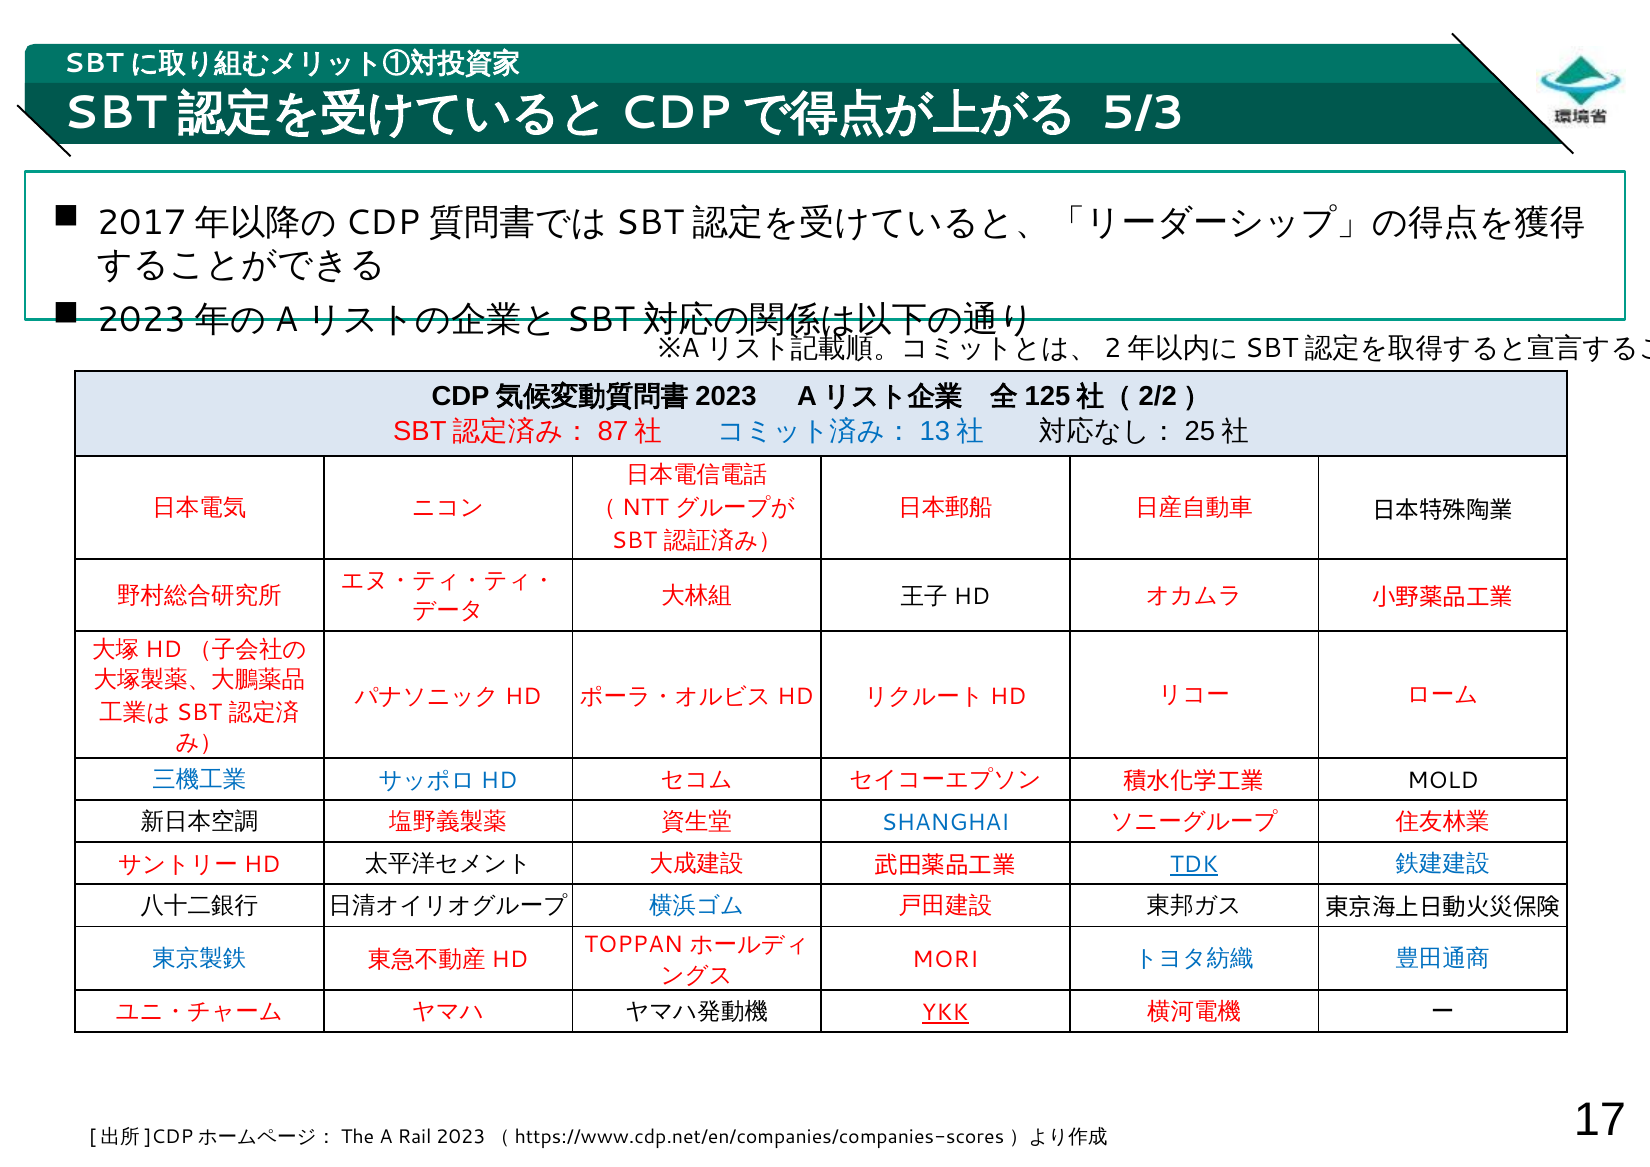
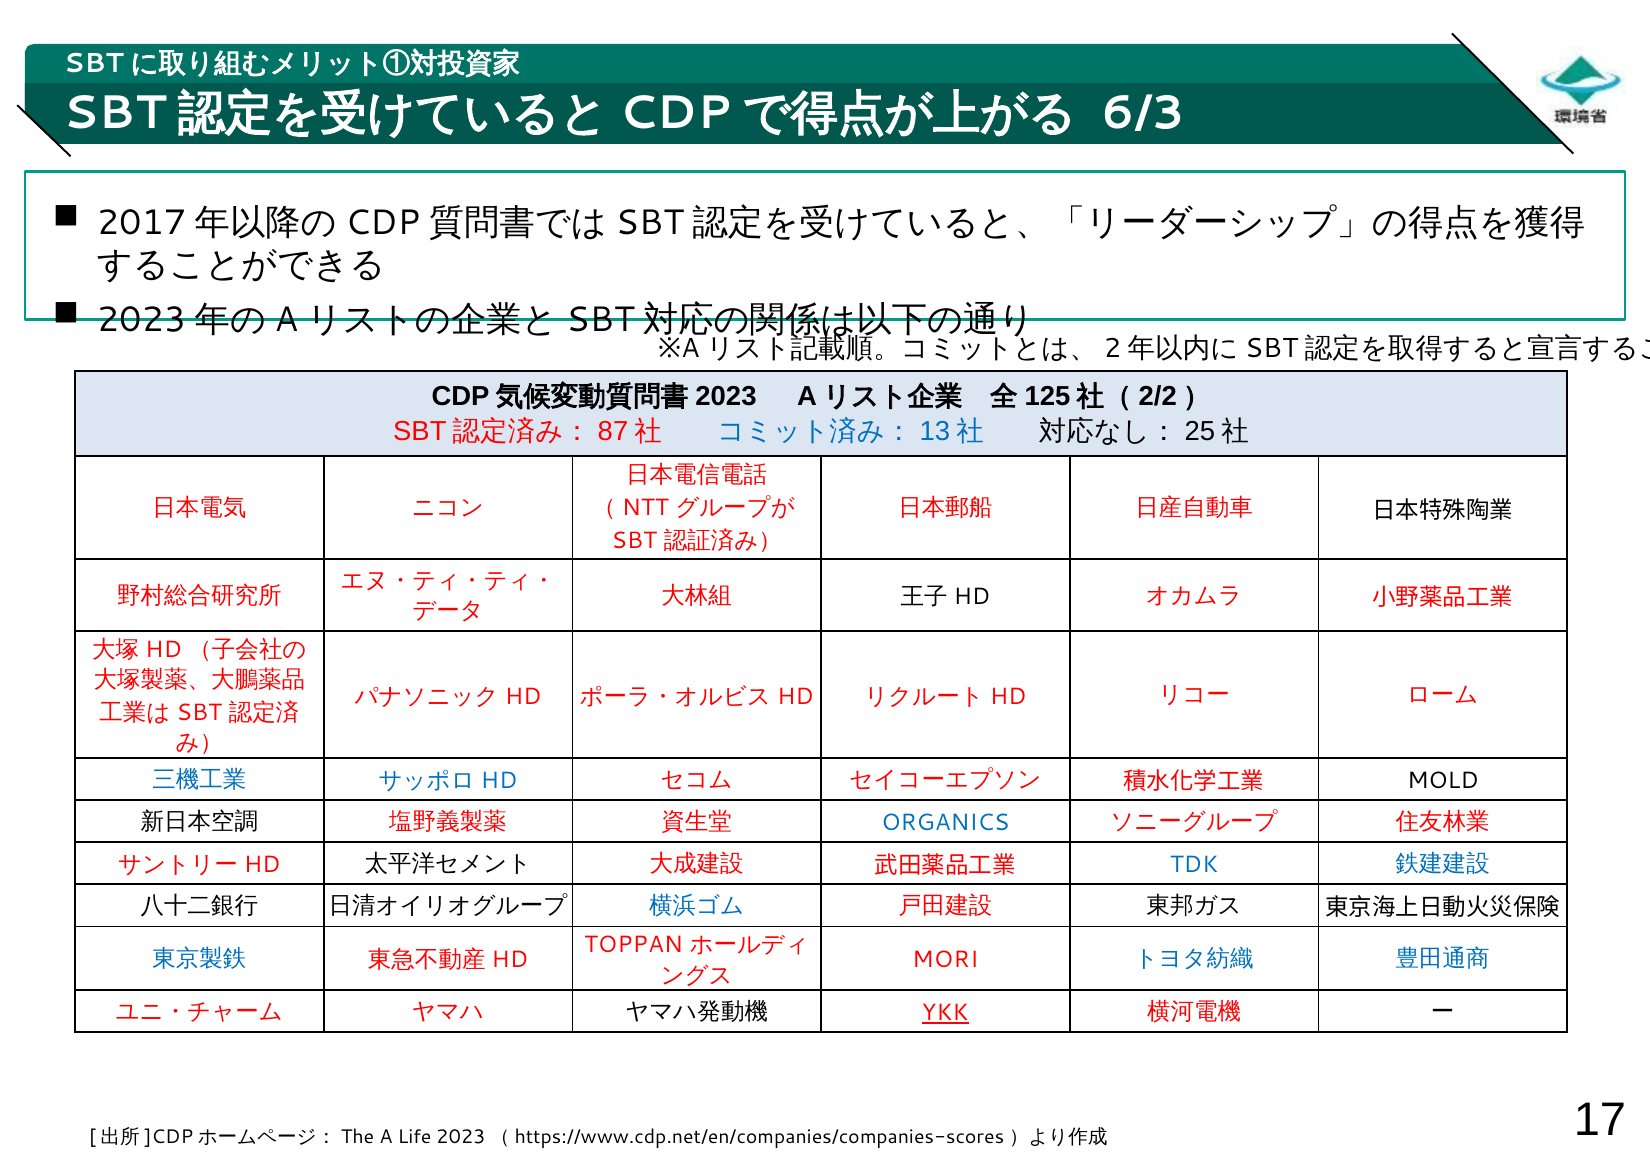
5/3: 5/3 -> 6/3
SHANGHAI: SHANGHAI -> ORGANICS
TDK underline: present -> none
Rail: Rail -> Life
